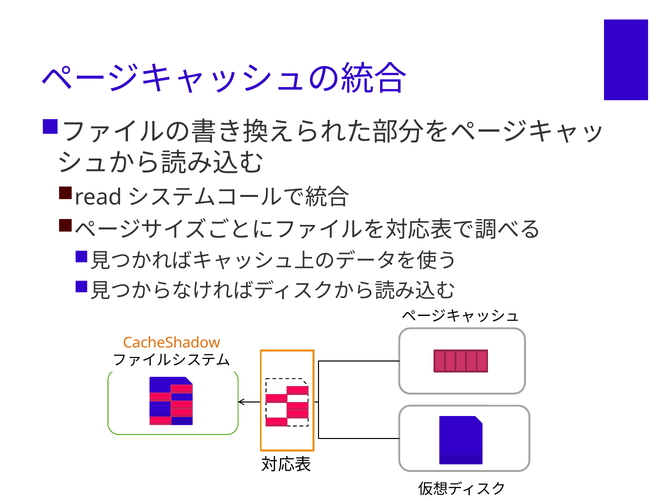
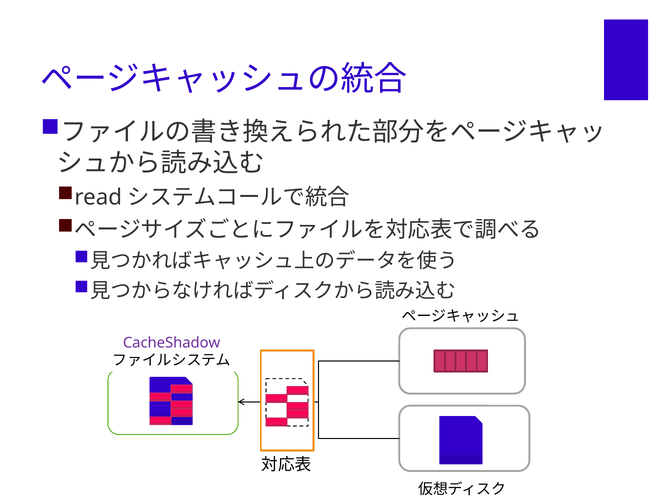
CacheShadow colour: orange -> purple
